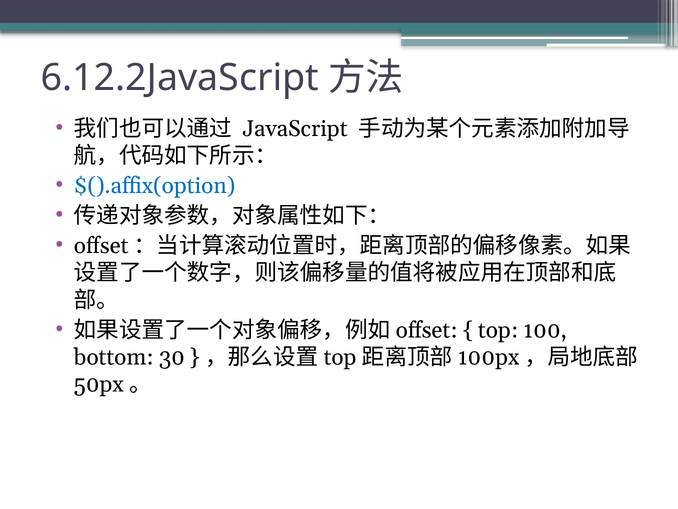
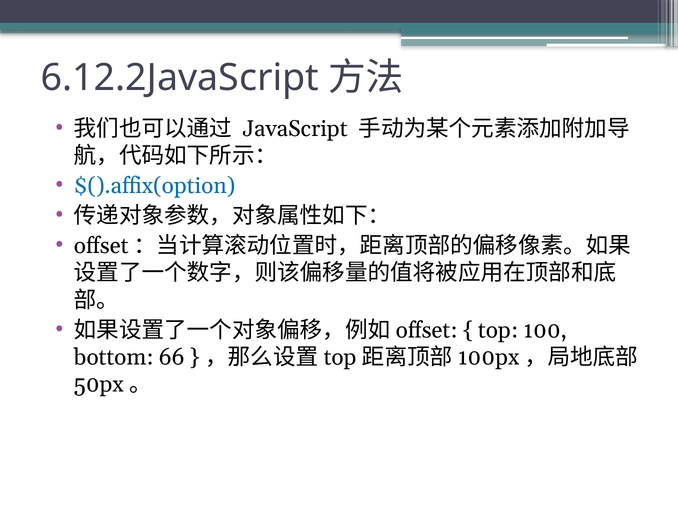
30: 30 -> 66
